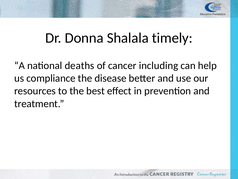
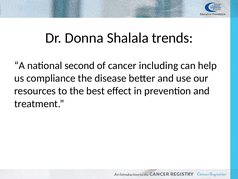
timely: timely -> trends
deaths: deaths -> second
